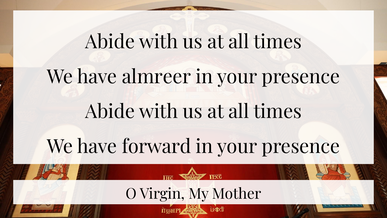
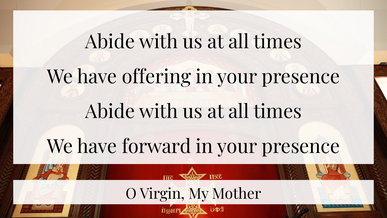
almreer: almreer -> offering
